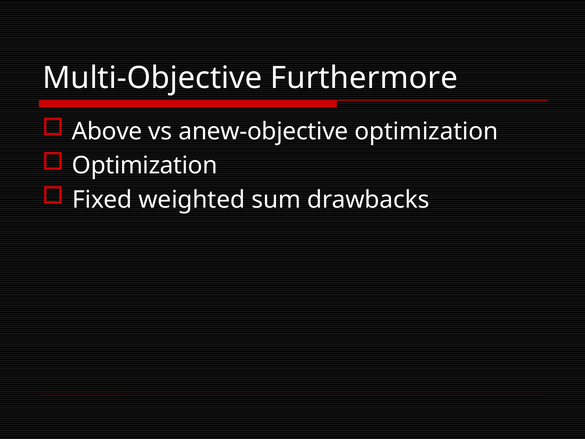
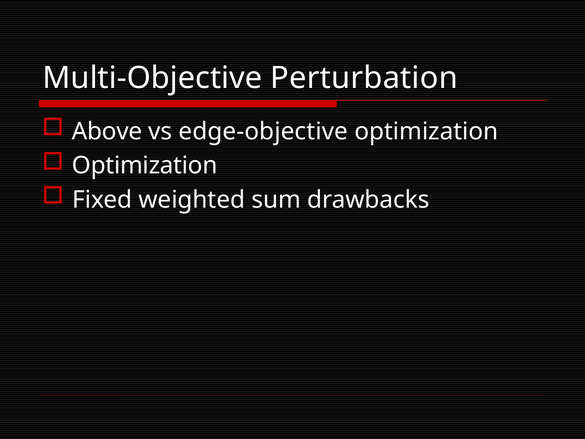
Furthermore: Furthermore -> Perturbation
anew-objective: anew-objective -> edge-objective
